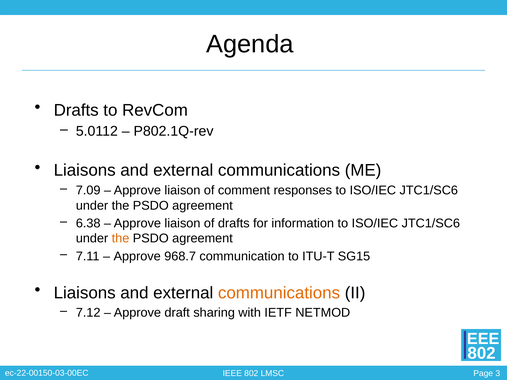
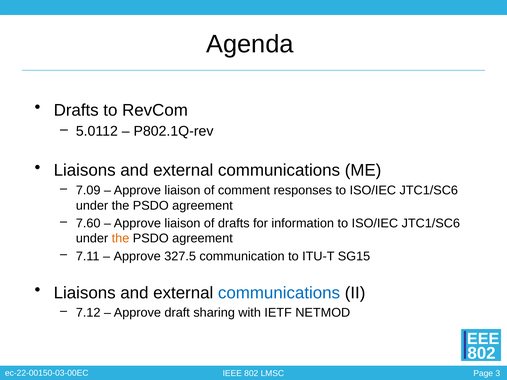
6.38: 6.38 -> 7.60
968.7: 968.7 -> 327.5
communications at (279, 293) colour: orange -> blue
